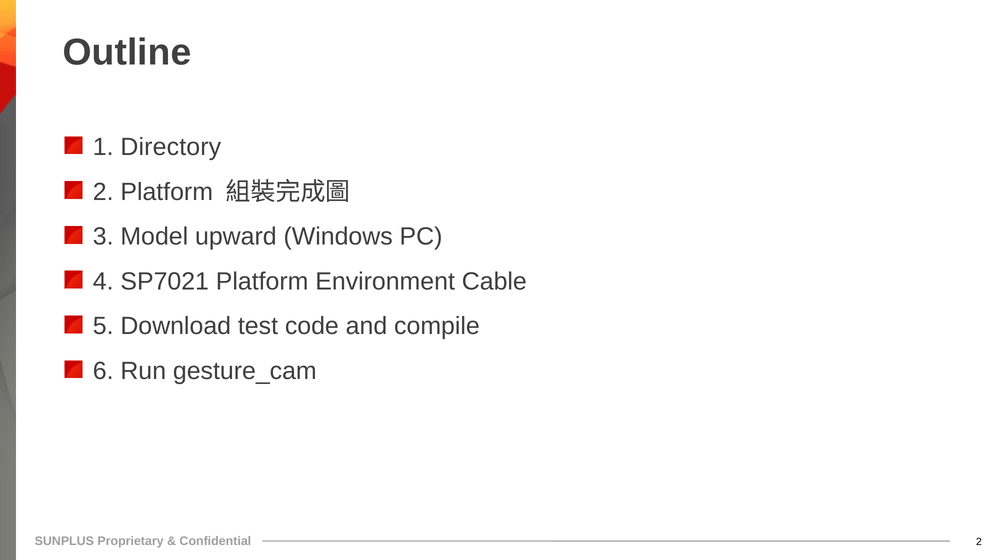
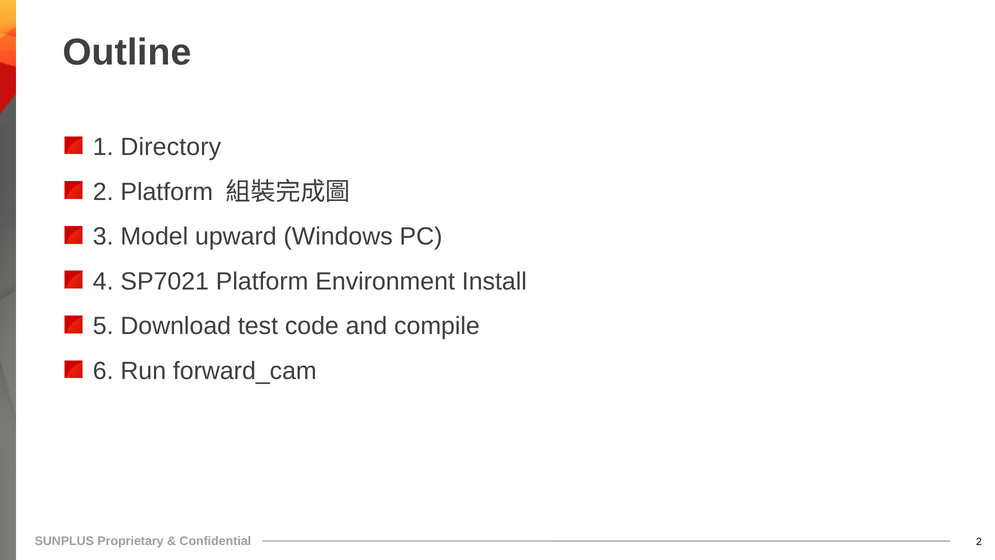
Cable: Cable -> Install
gesture_cam: gesture_cam -> forward_cam
